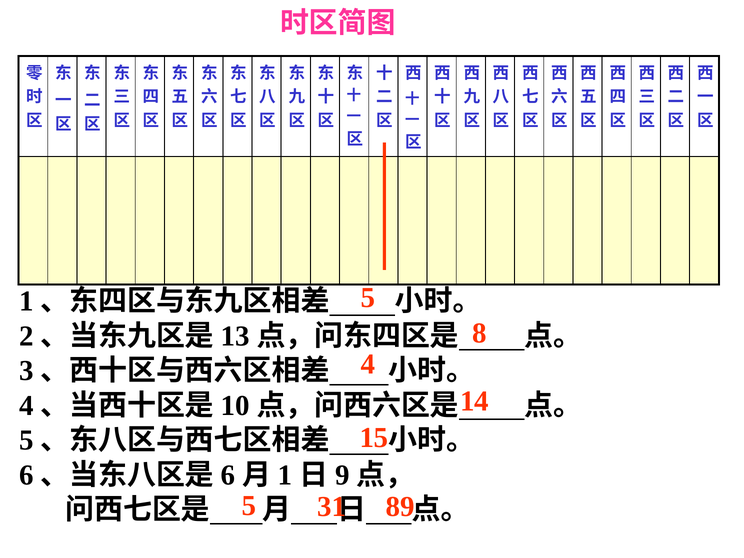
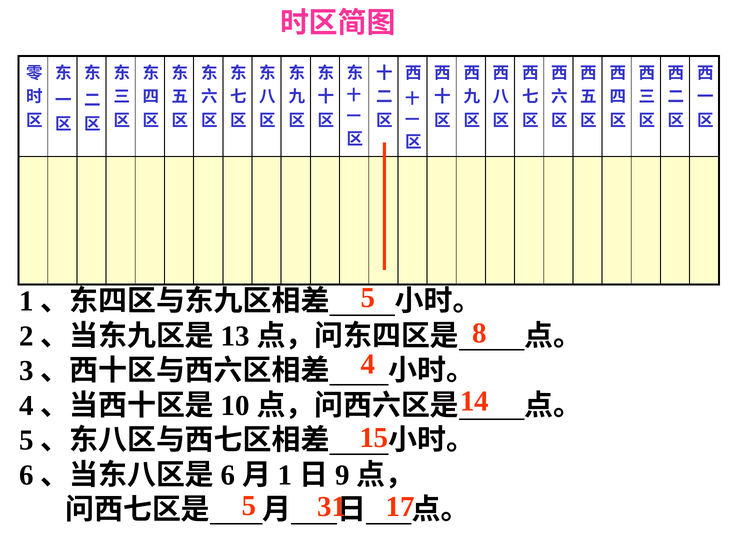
89: 89 -> 17
